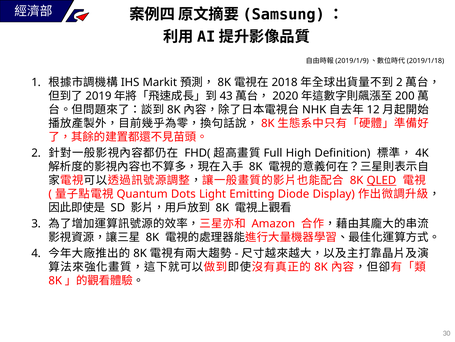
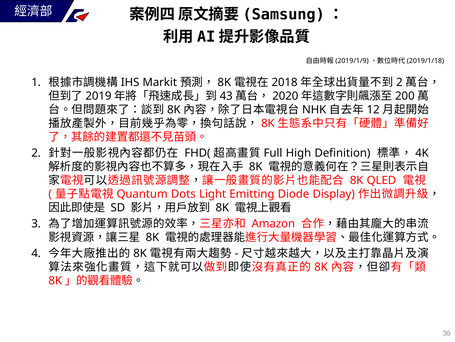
QLED underline: present -> none
